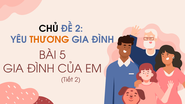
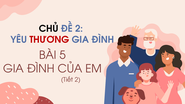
THƯƠNG colour: orange -> red
